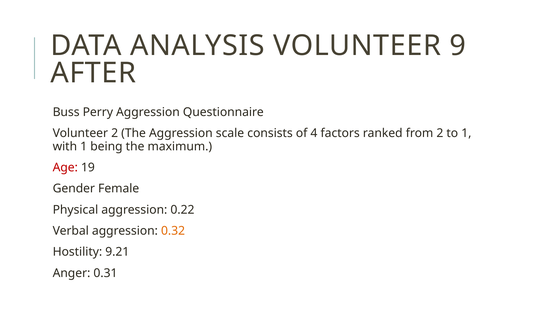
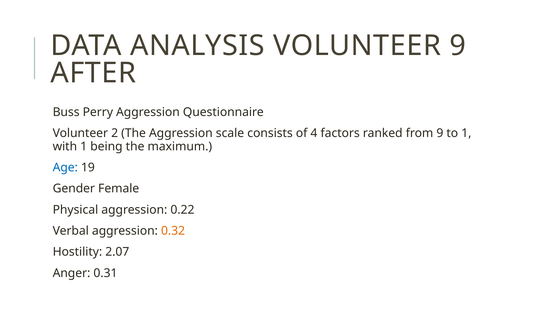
from 2: 2 -> 9
Age colour: red -> blue
9.21: 9.21 -> 2.07
